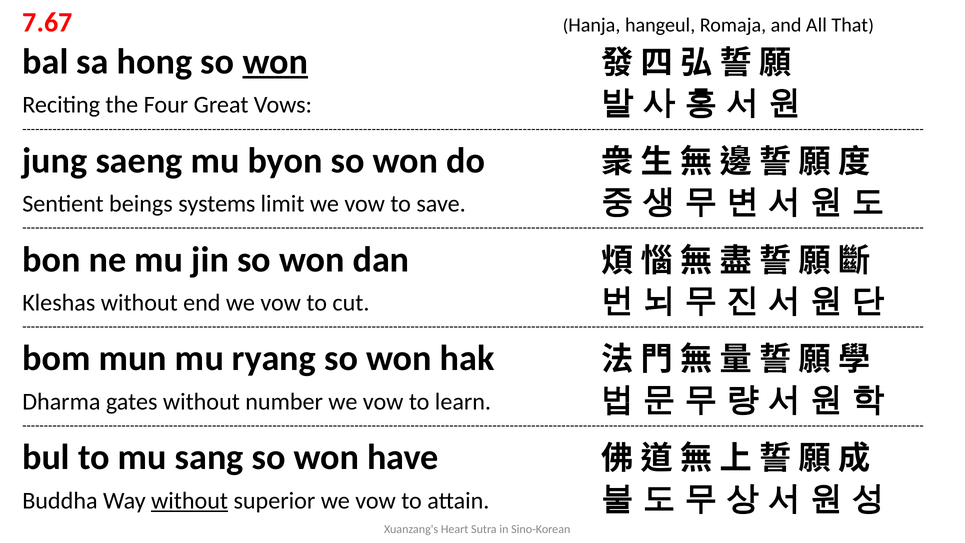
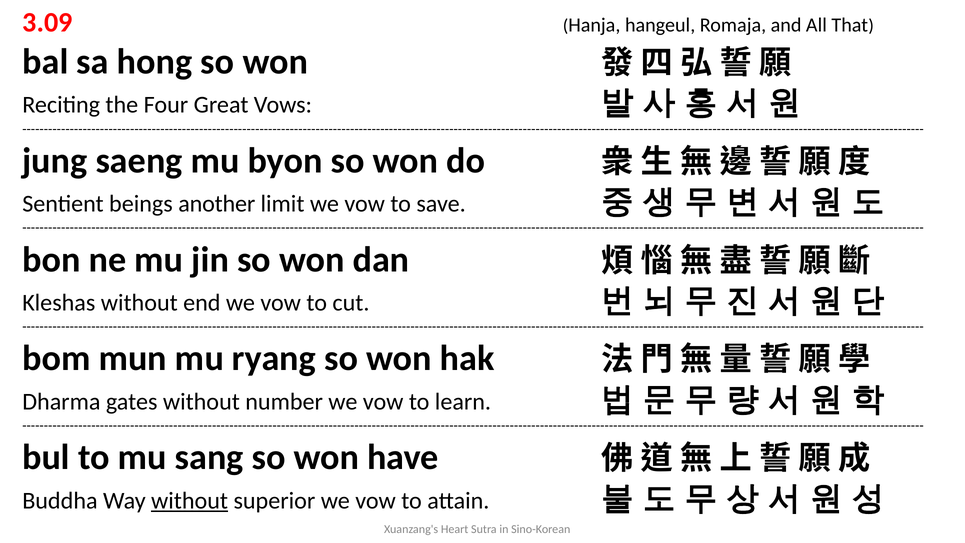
7.67: 7.67 -> 3.09
won at (275, 62) underline: present -> none
systems: systems -> another
